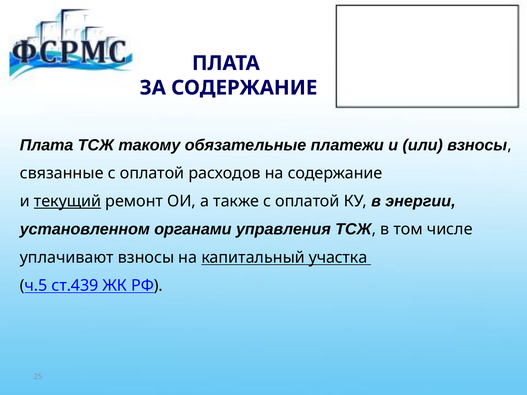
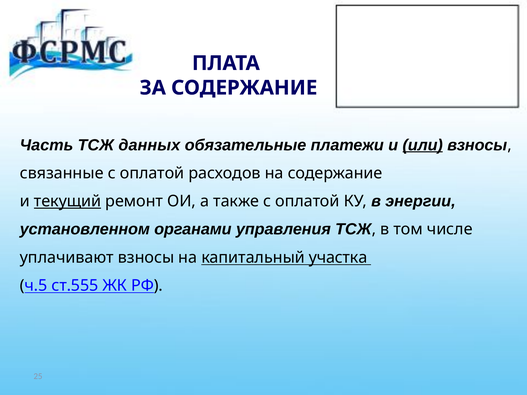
Плата at (47, 145): Плата -> Часть
такому: такому -> данных
или underline: none -> present
ст.439: ст.439 -> ст.555
